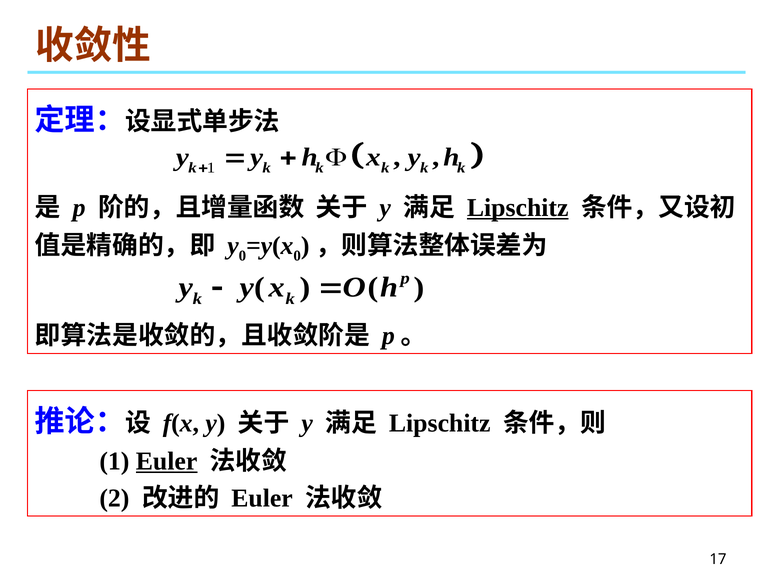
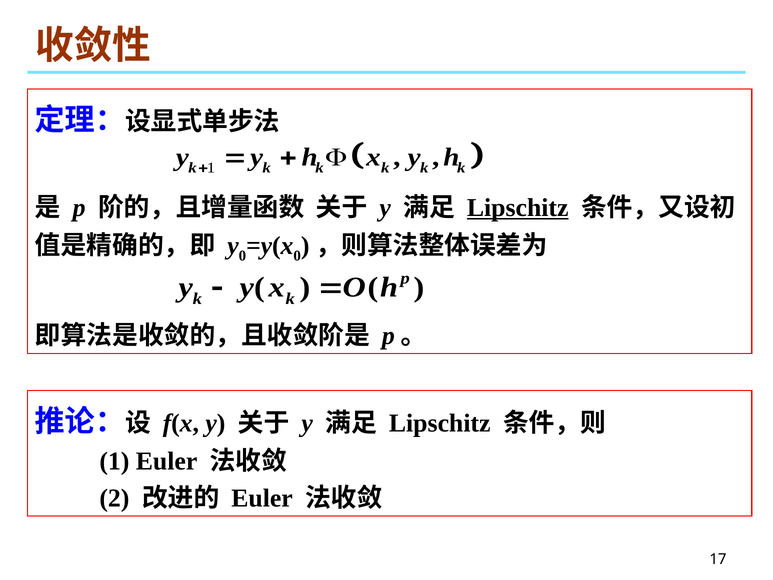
Euler at (167, 461) underline: present -> none
